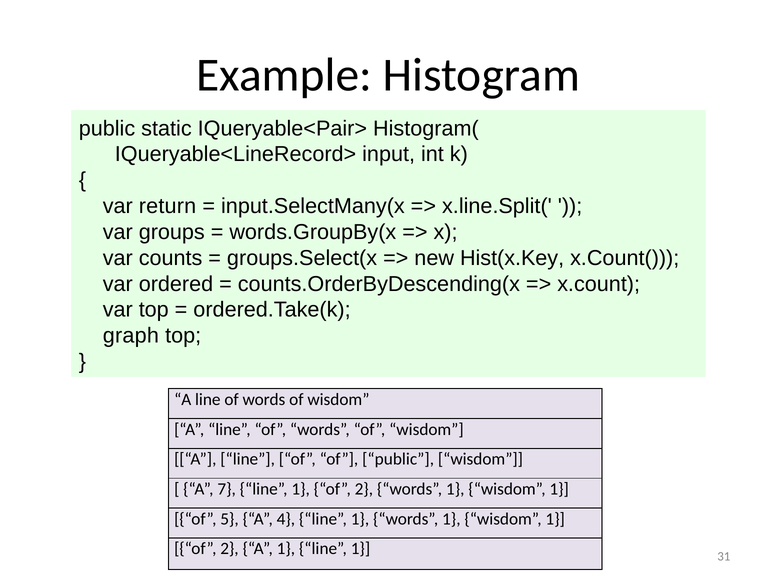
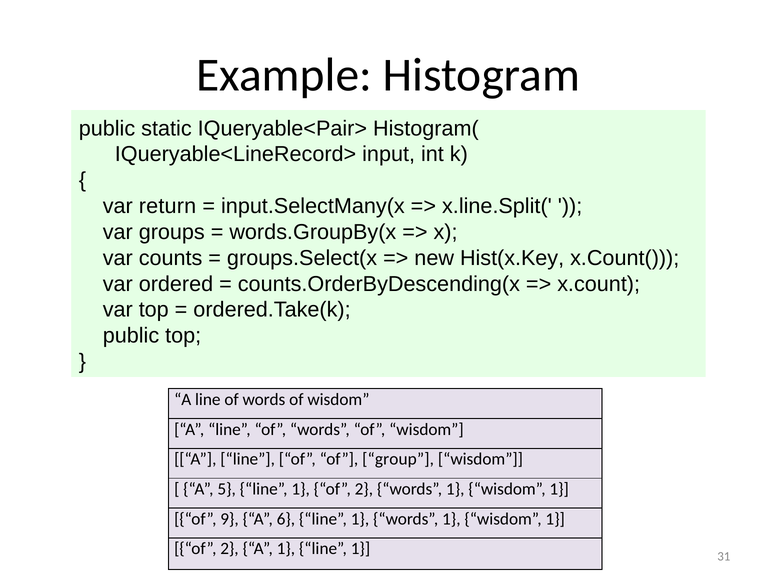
graph at (131, 336): graph -> public
of public: public -> group
7: 7 -> 5
5: 5 -> 9
4: 4 -> 6
